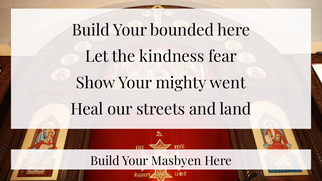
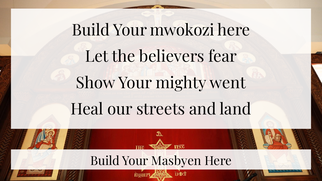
bounded: bounded -> mwokozi
kindness: kindness -> believers
